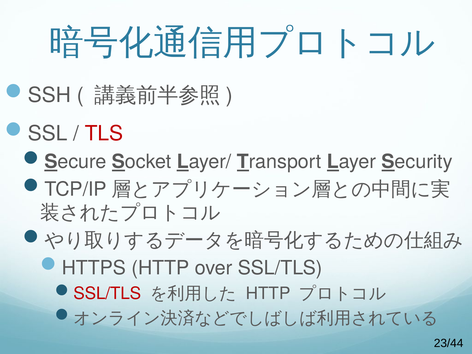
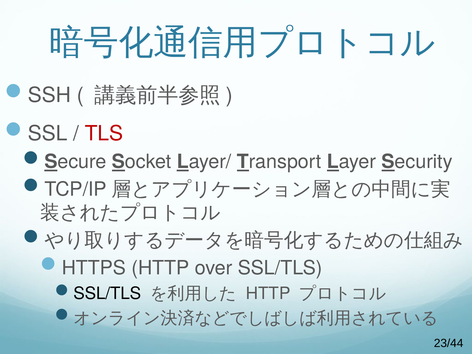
SSL/TLS at (107, 294) colour: red -> black
